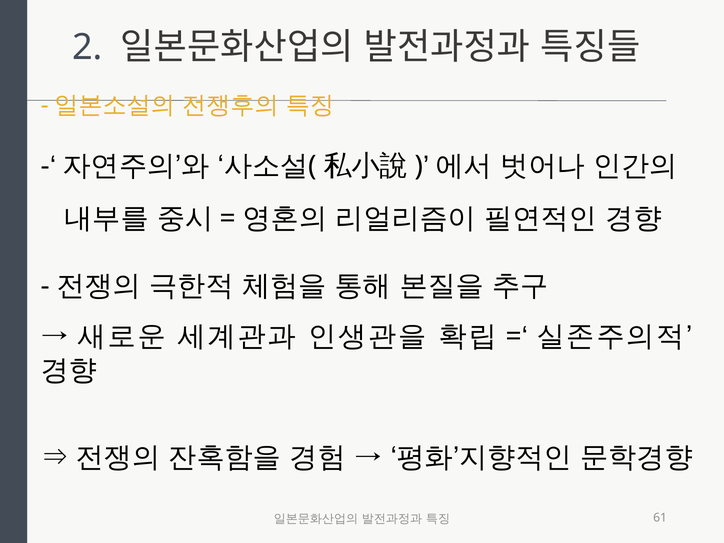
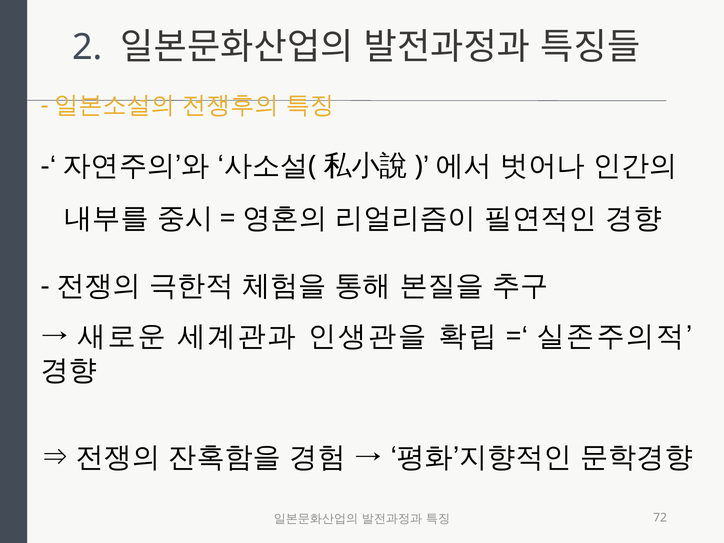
61: 61 -> 72
